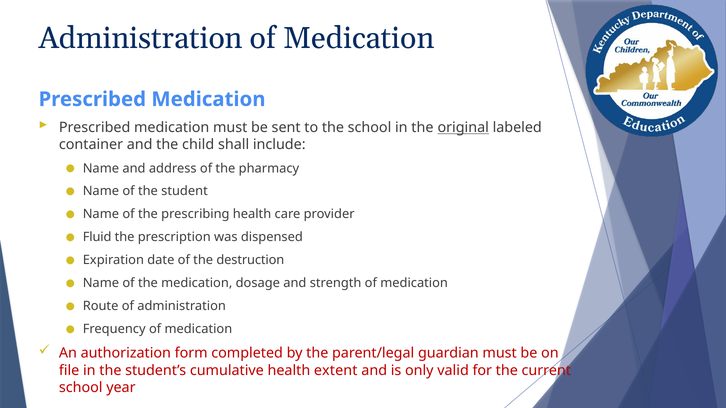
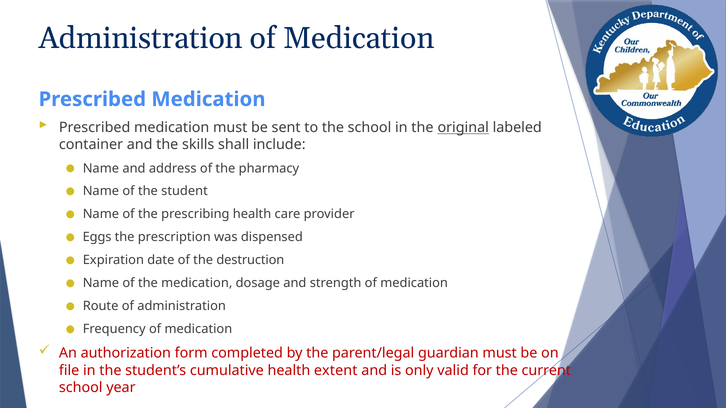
child: child -> skills
Fluid: Fluid -> Eggs
